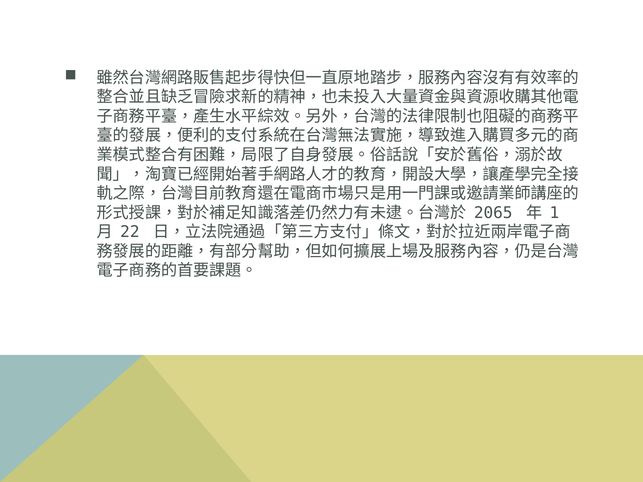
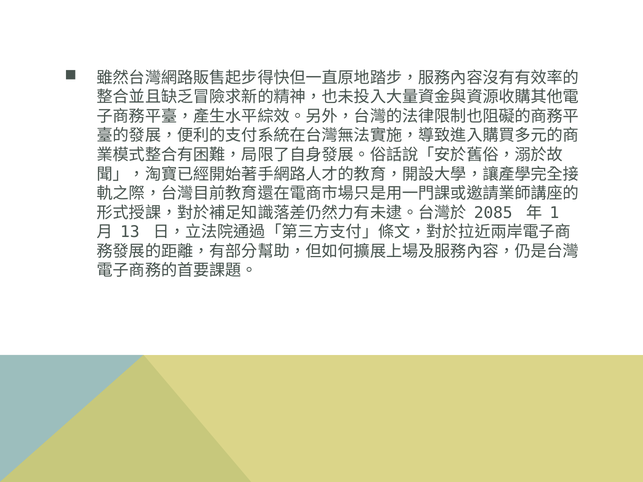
2065: 2065 -> 2085
22: 22 -> 13
